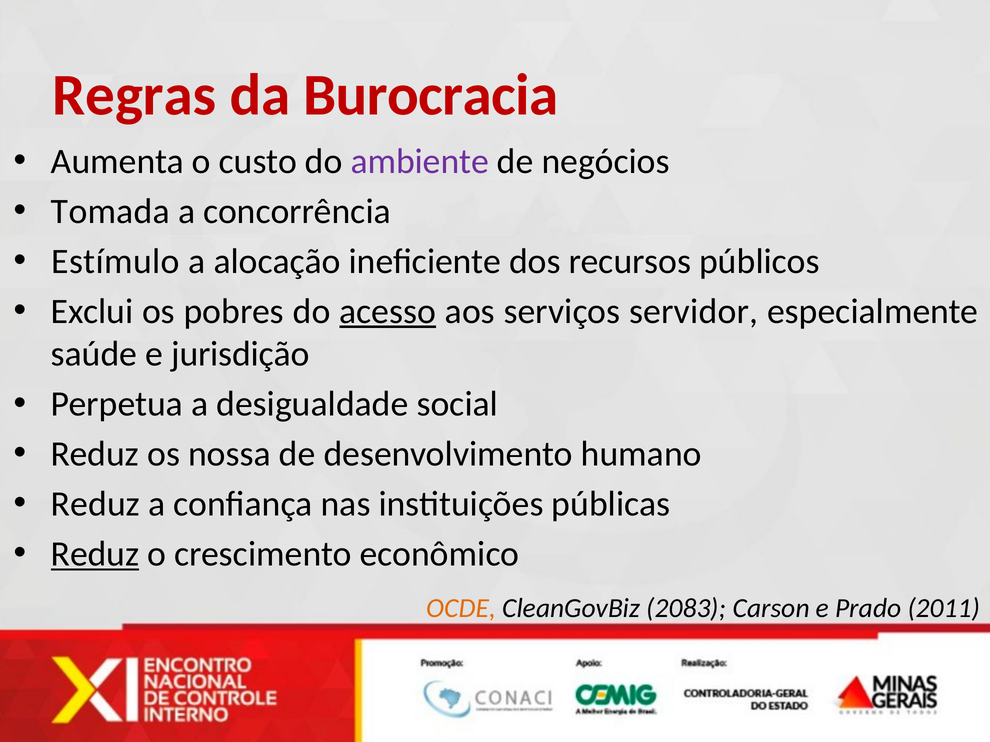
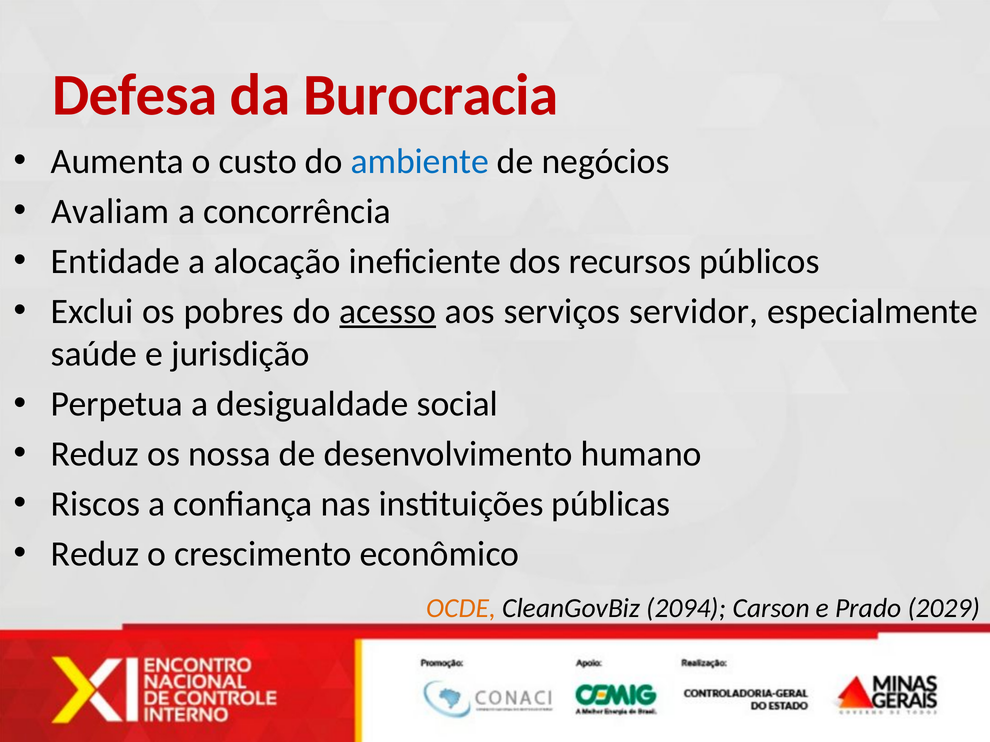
Regras: Regras -> Defesa
ambiente colour: purple -> blue
Tomada: Tomada -> Avaliam
Estímulo: Estímulo -> Entidade
Reduz at (96, 504): Reduz -> Riscos
Reduz at (95, 554) underline: present -> none
2083: 2083 -> 2094
2011: 2011 -> 2029
